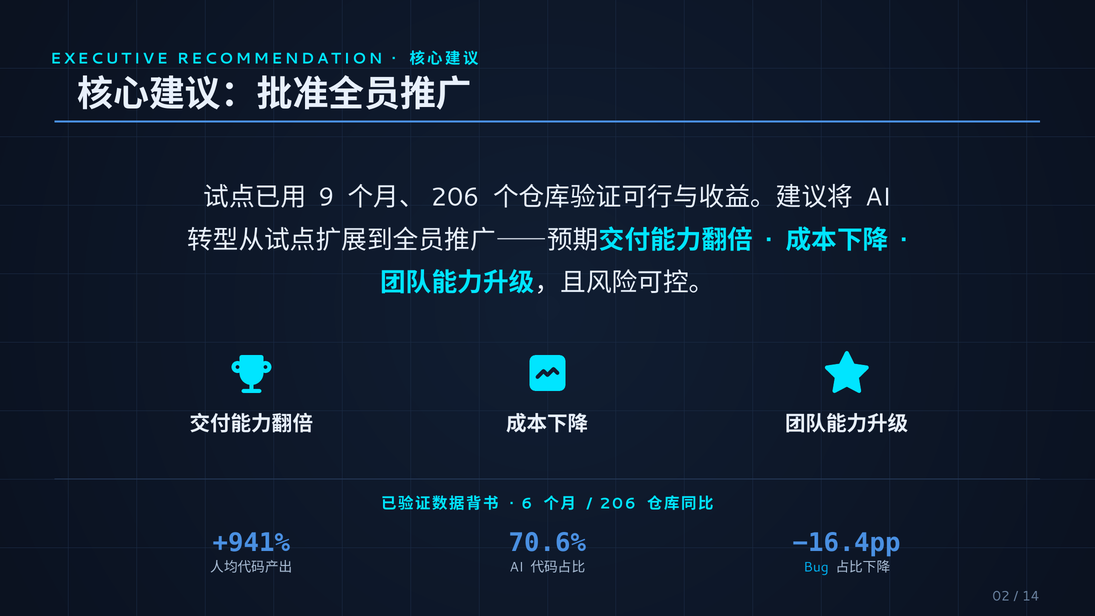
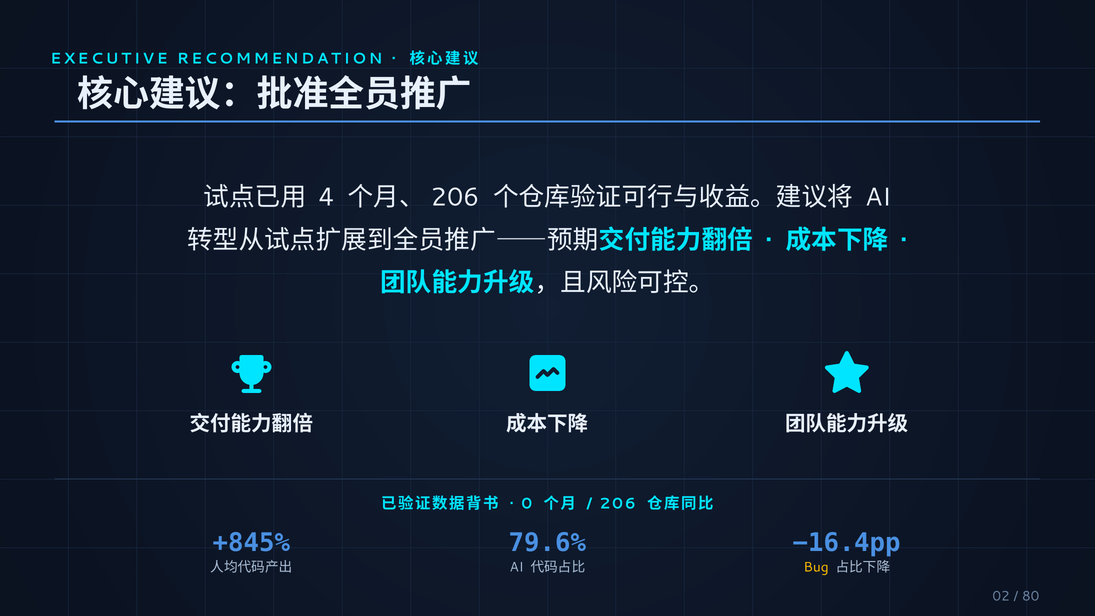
9: 9 -> 4
6: 6 -> 0
+941%: +941% -> +845%
70.6%: 70.6% -> 79.6%
Bug colour: light blue -> yellow
14: 14 -> 80
